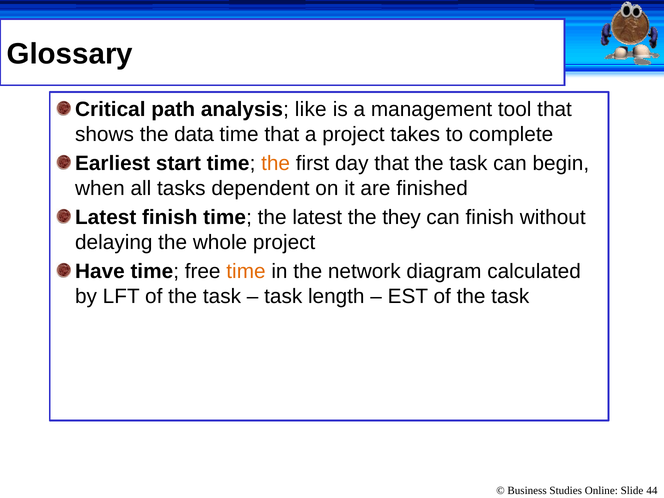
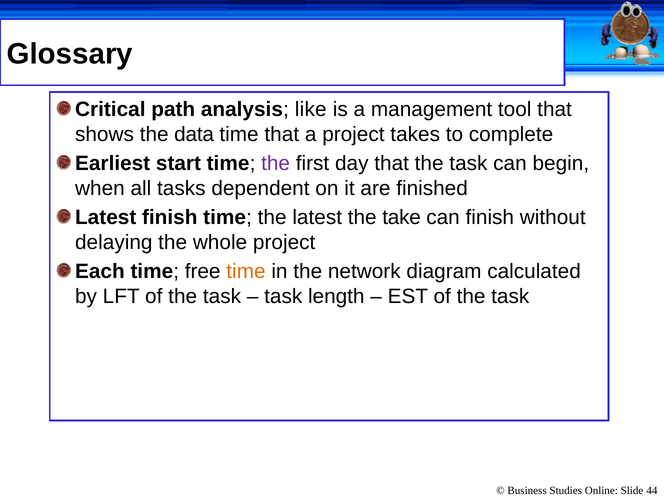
the at (276, 163) colour: orange -> purple
they: they -> take
Have: Have -> Each
